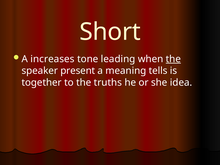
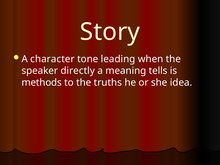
Short: Short -> Story
increases: increases -> character
the at (173, 59) underline: present -> none
present: present -> directly
together: together -> methods
